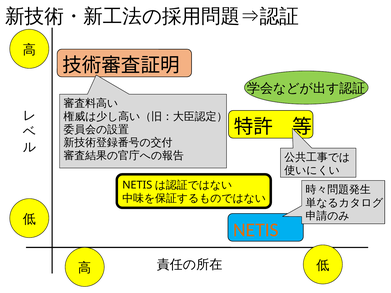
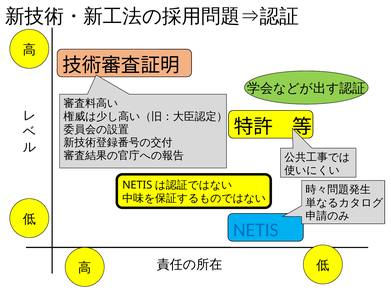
NETIS colour: orange -> blue
